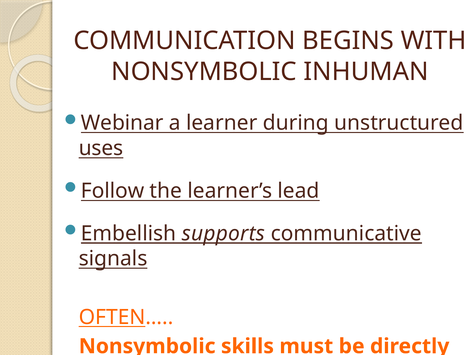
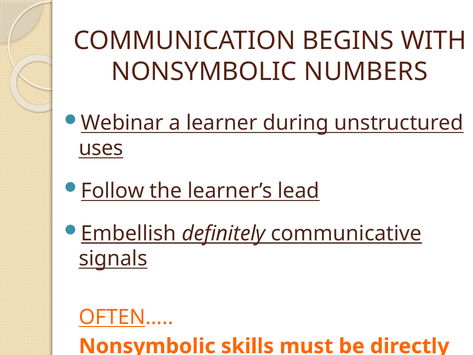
INHUMAN: INHUMAN -> NUMBERS
supports: supports -> definitely
